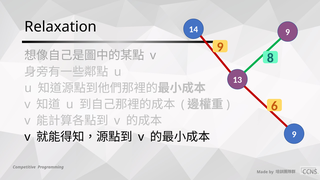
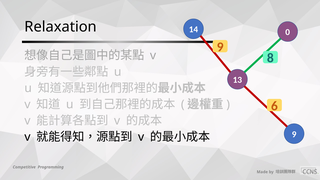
14 9: 9 -> 0
